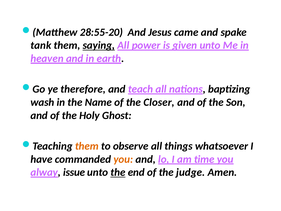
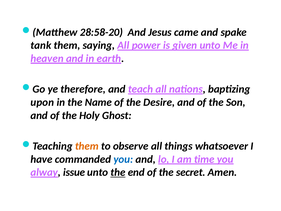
28:55-20: 28:55-20 -> 28:58-20
saying underline: present -> none
wash: wash -> upon
Closer: Closer -> Desire
you at (123, 159) colour: orange -> blue
judge: judge -> secret
